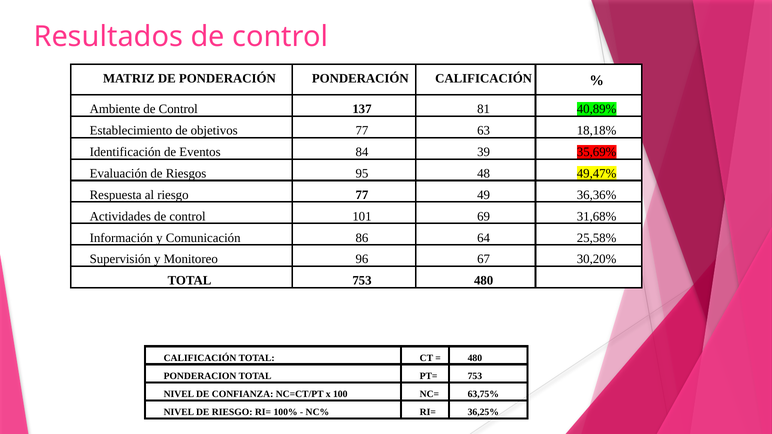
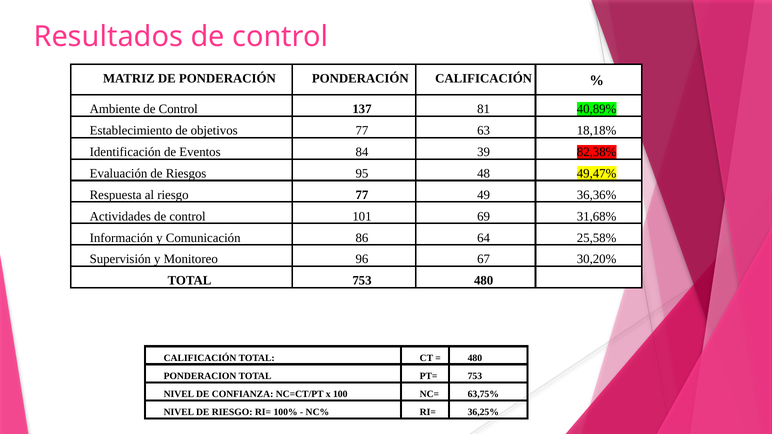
35,69%: 35,69% -> 82,38%
